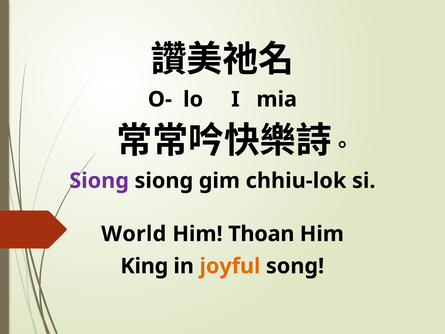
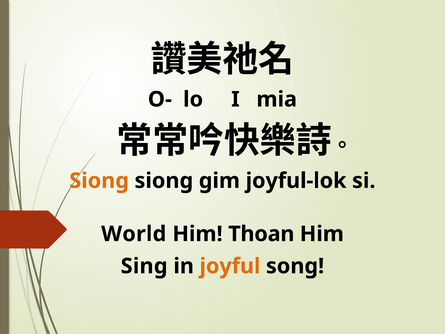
Siong at (99, 181) colour: purple -> orange
chhiu-lok: chhiu-lok -> joyful-lok
King: King -> Sing
